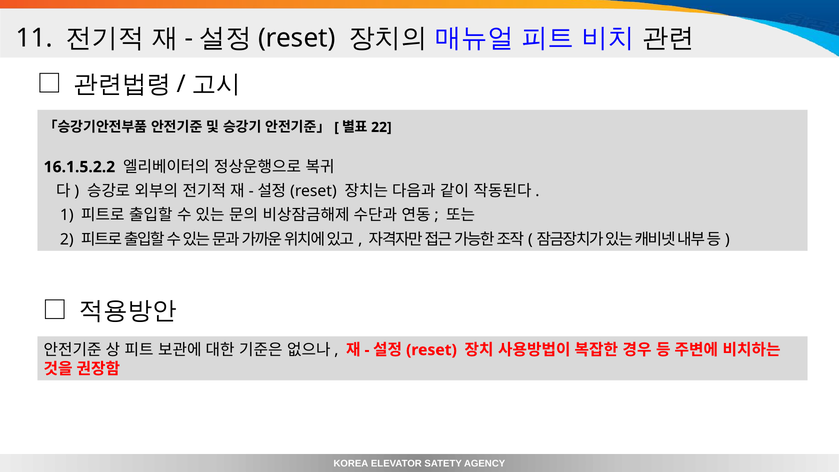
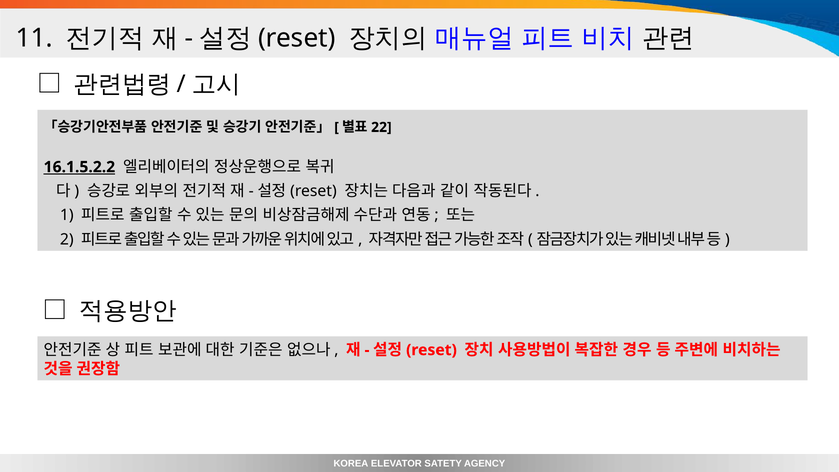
16.1.5.2.2 underline: none -> present
